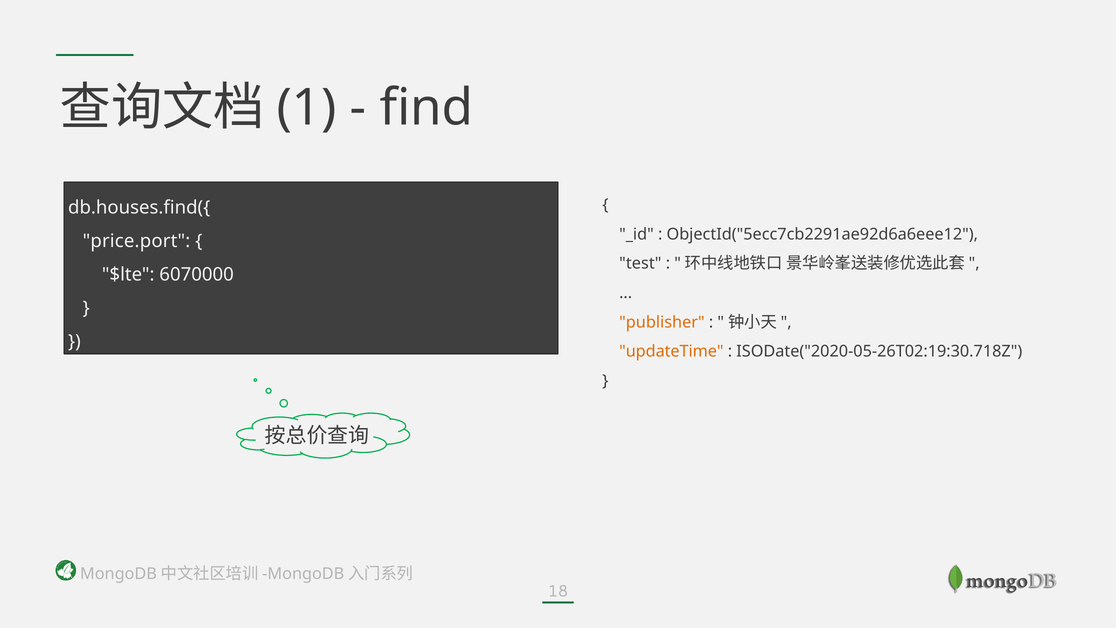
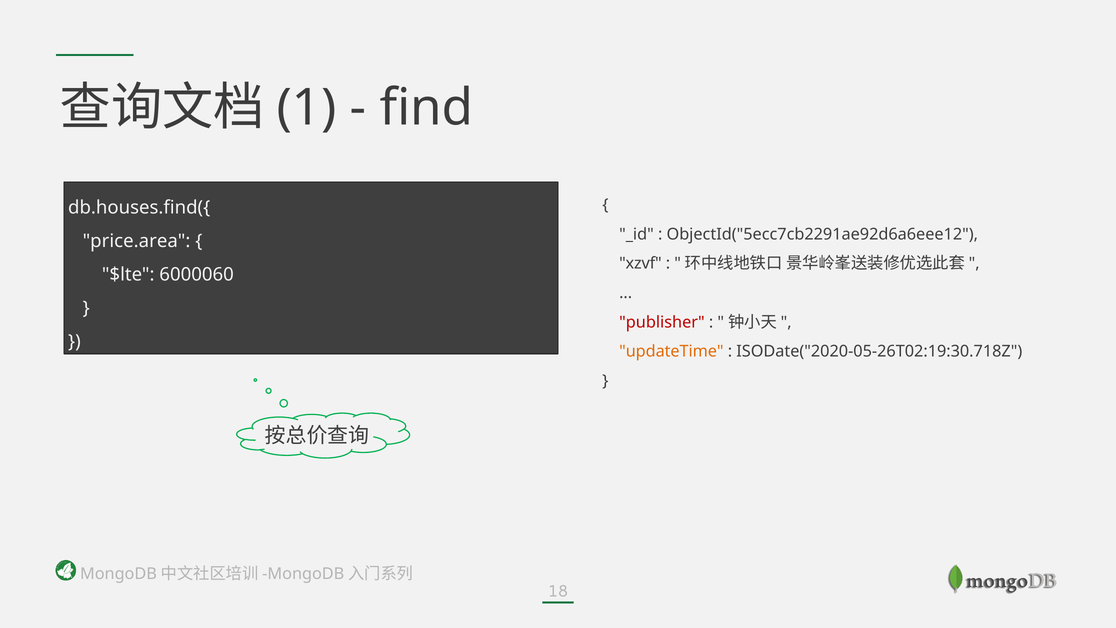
price.port: price.port -> price.area
test: test -> xzvf
6070000: 6070000 -> 6000060
publisher colour: orange -> red
